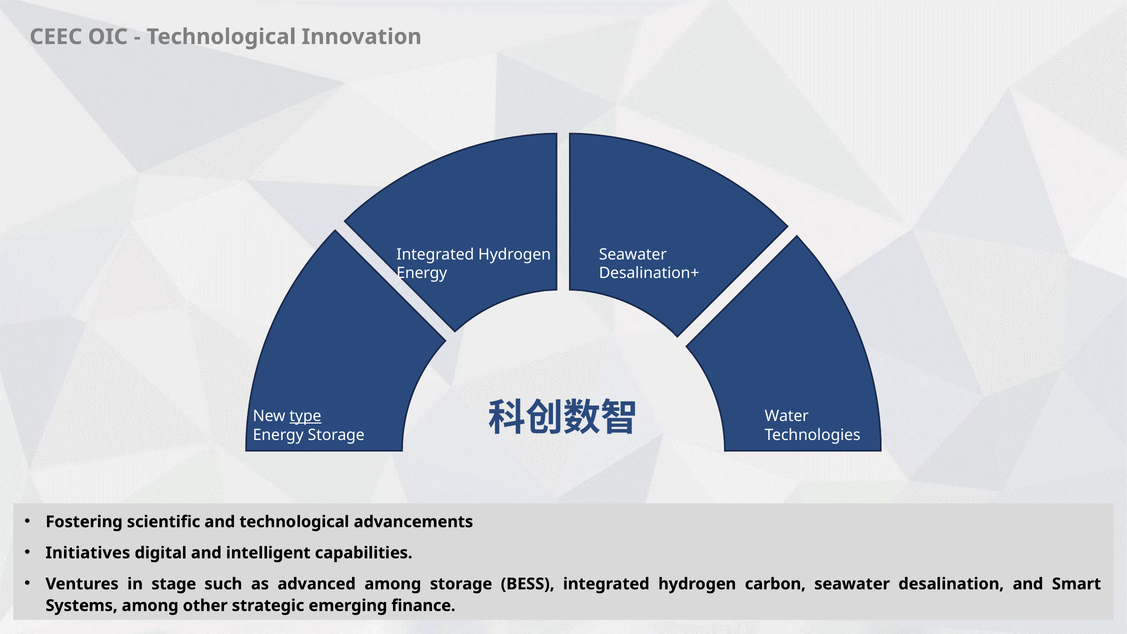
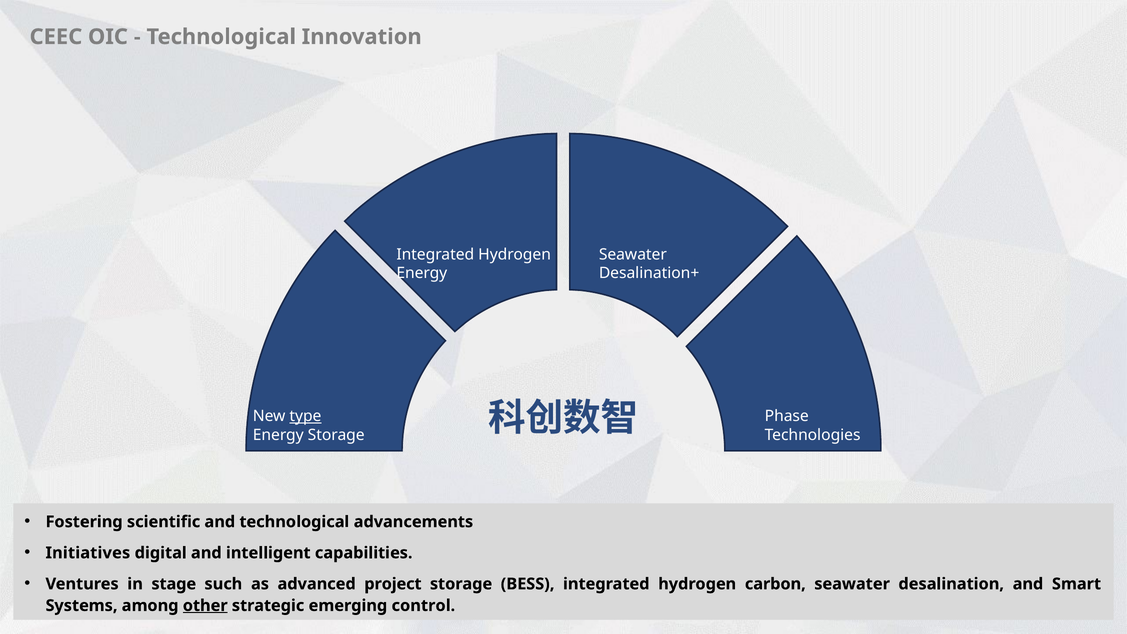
Water: Water -> Phase
advanced among: among -> project
other underline: none -> present
finance: finance -> control
